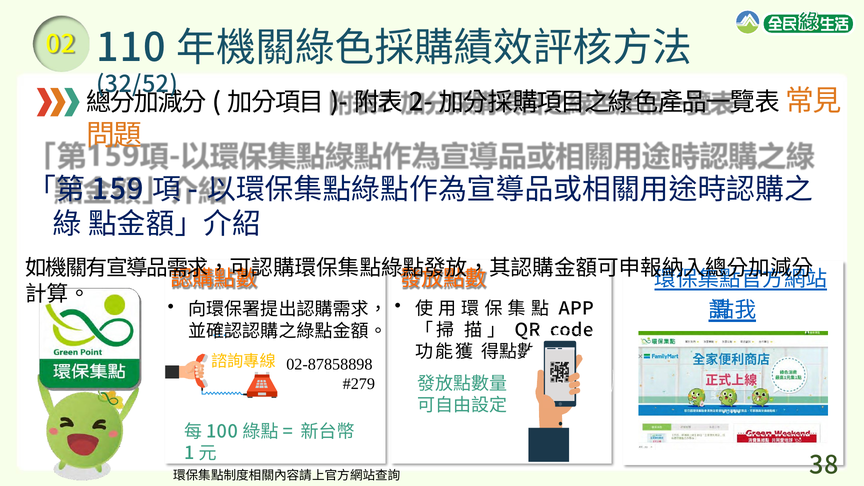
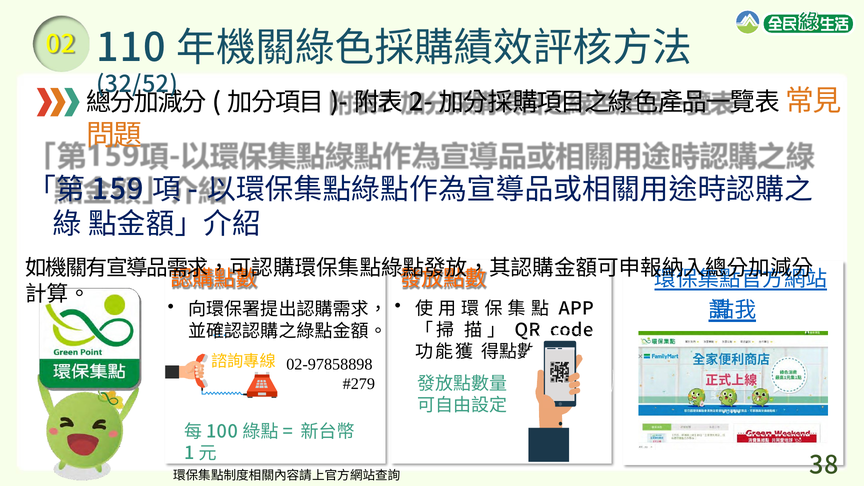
02-87858898: 02-87858898 -> 02-97858898
